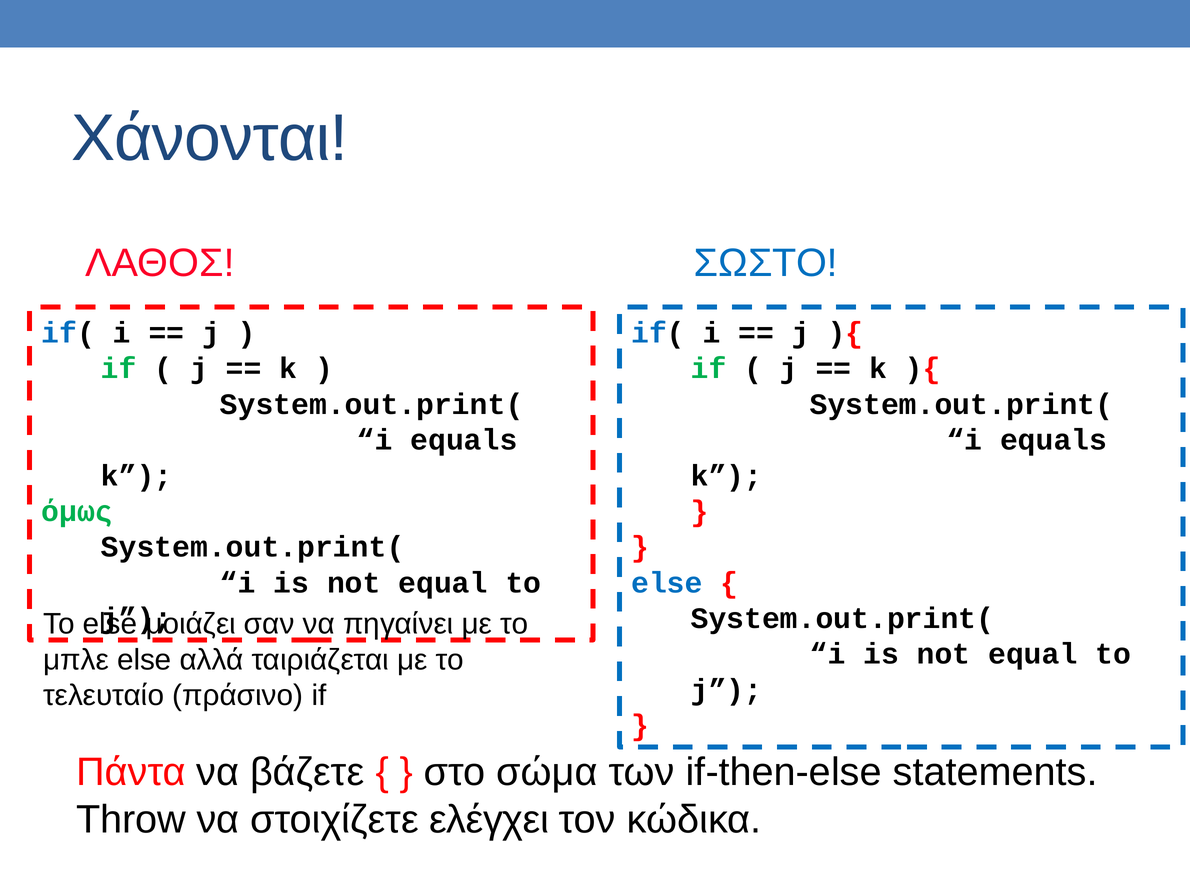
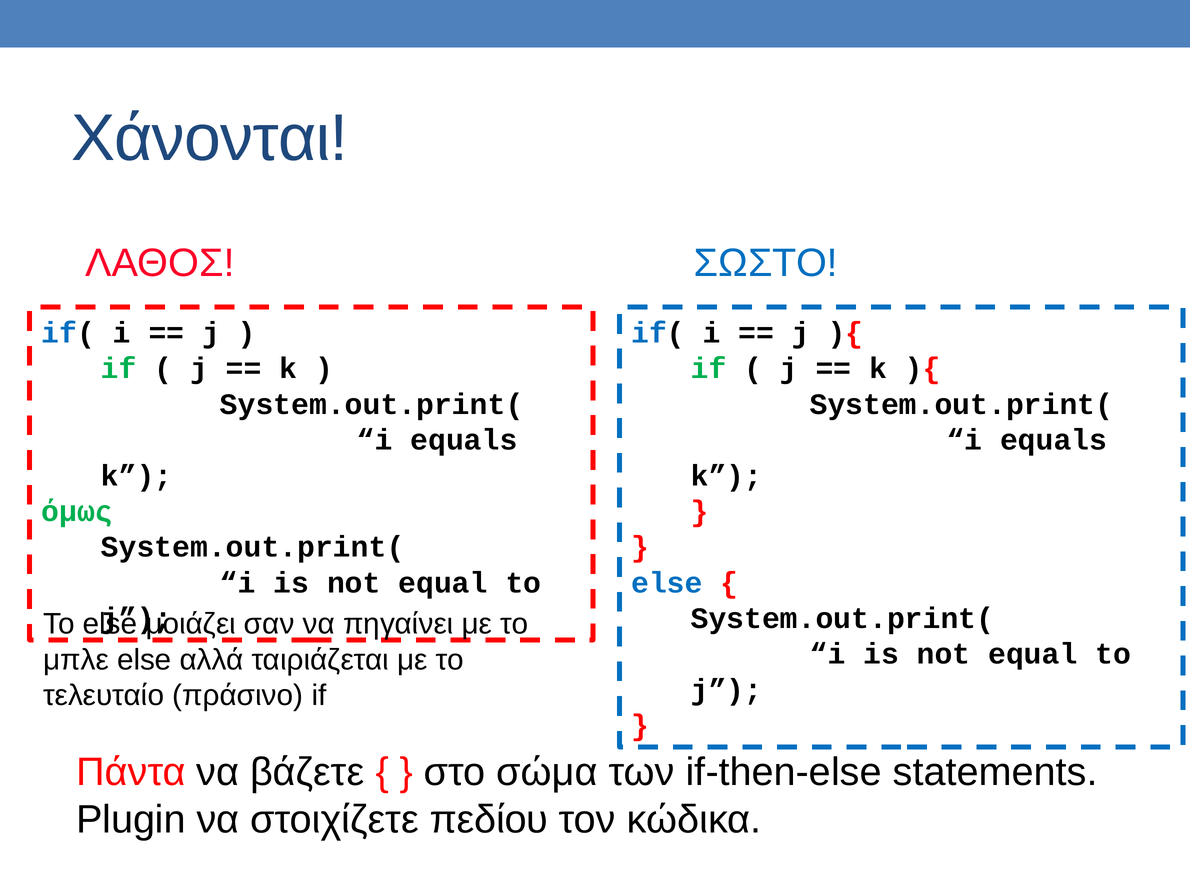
Throw: Throw -> Plugin
ελέγχει: ελέγχει -> πεδίου
